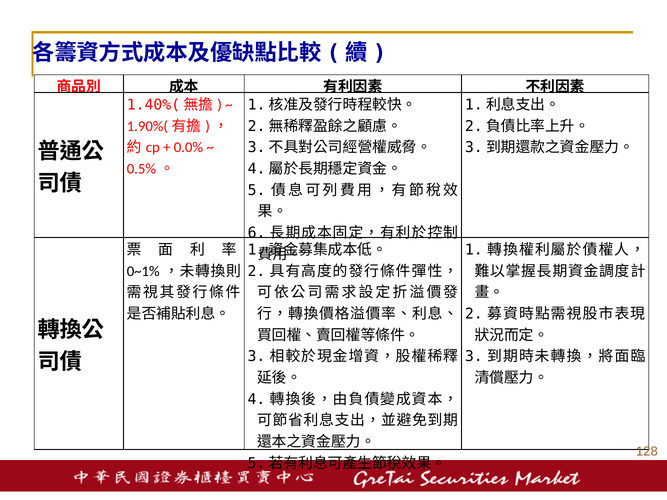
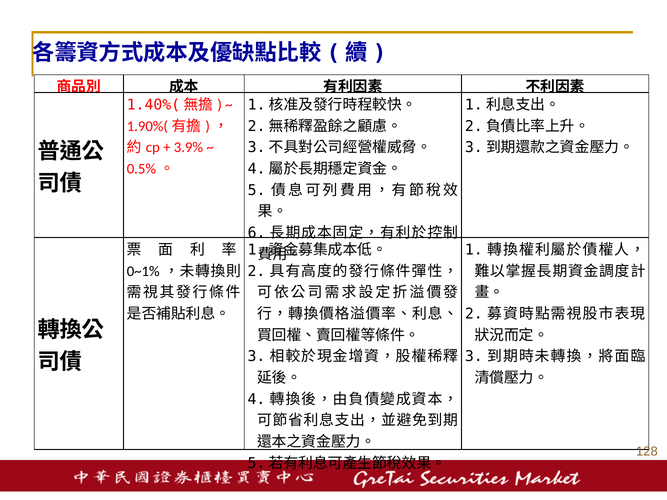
0.0%: 0.0% -> 3.9%
